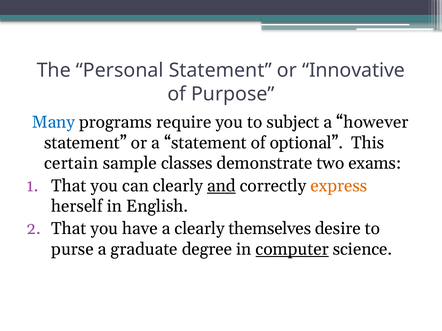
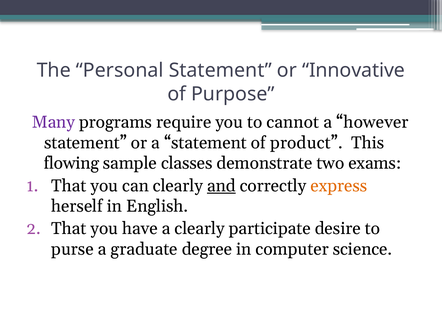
Many colour: blue -> purple
subject: subject -> cannot
optional: optional -> product
certain: certain -> flowing
themselves: themselves -> participate
computer underline: present -> none
